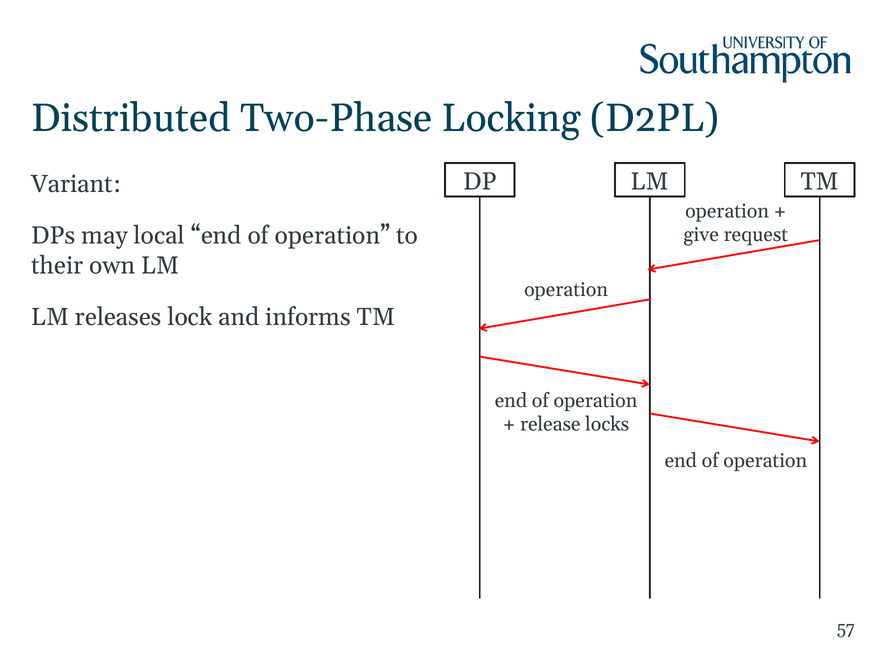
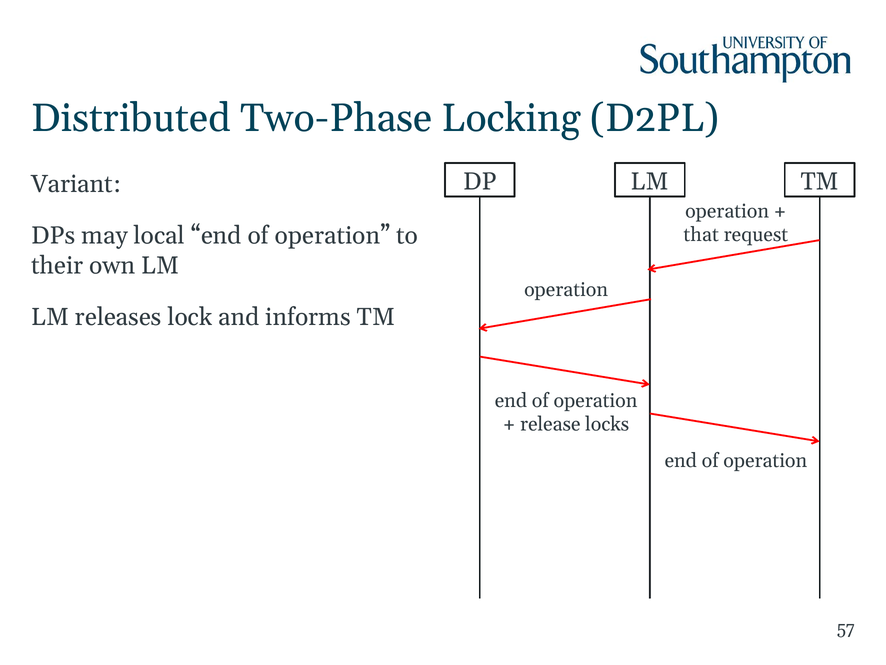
give: give -> that
